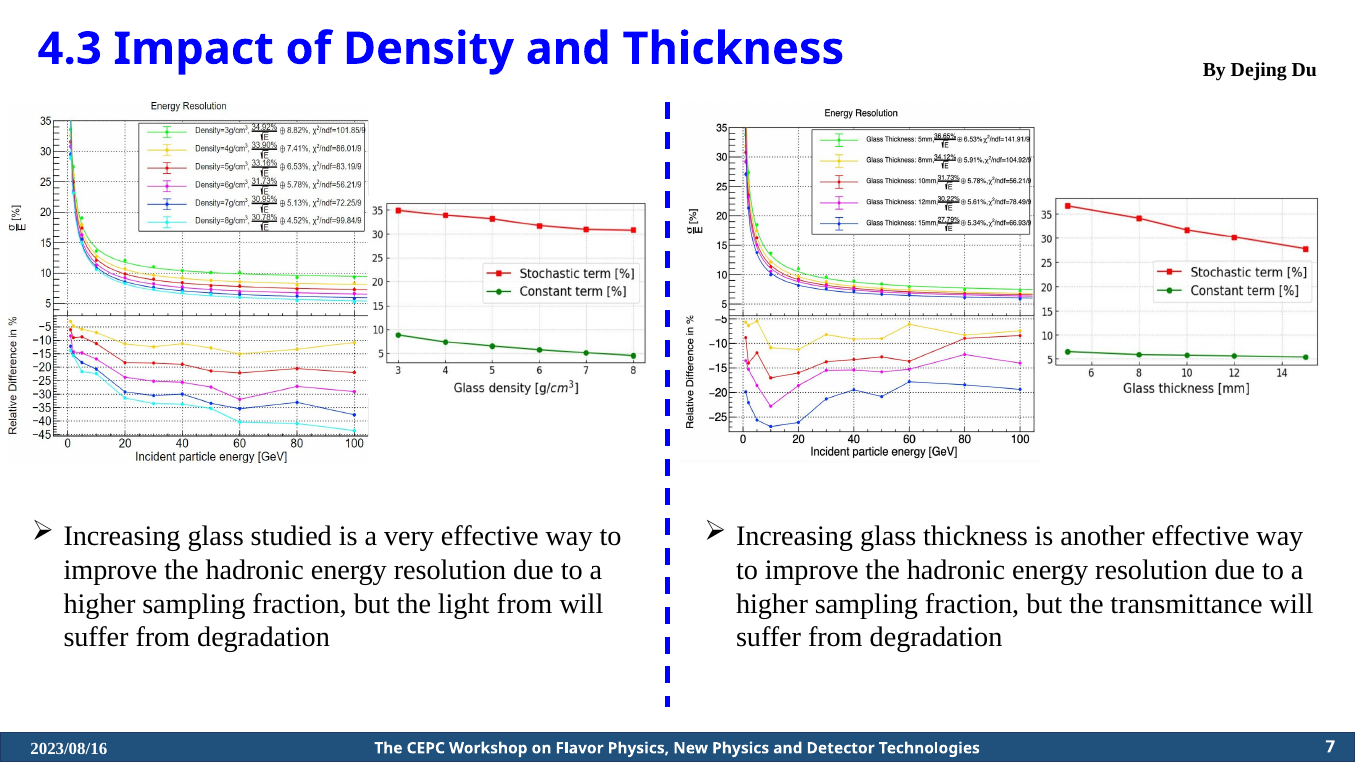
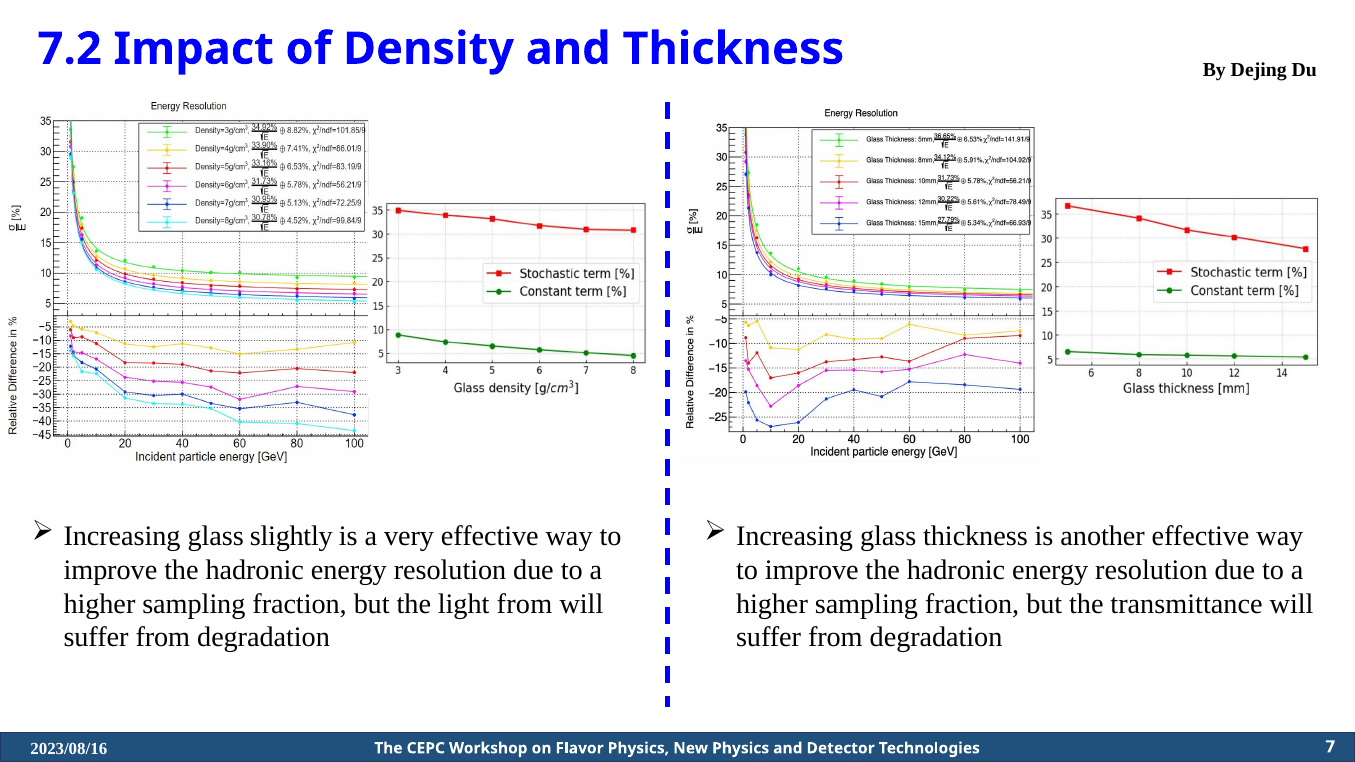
4.3: 4.3 -> 7.2
studied: studied -> slightly
